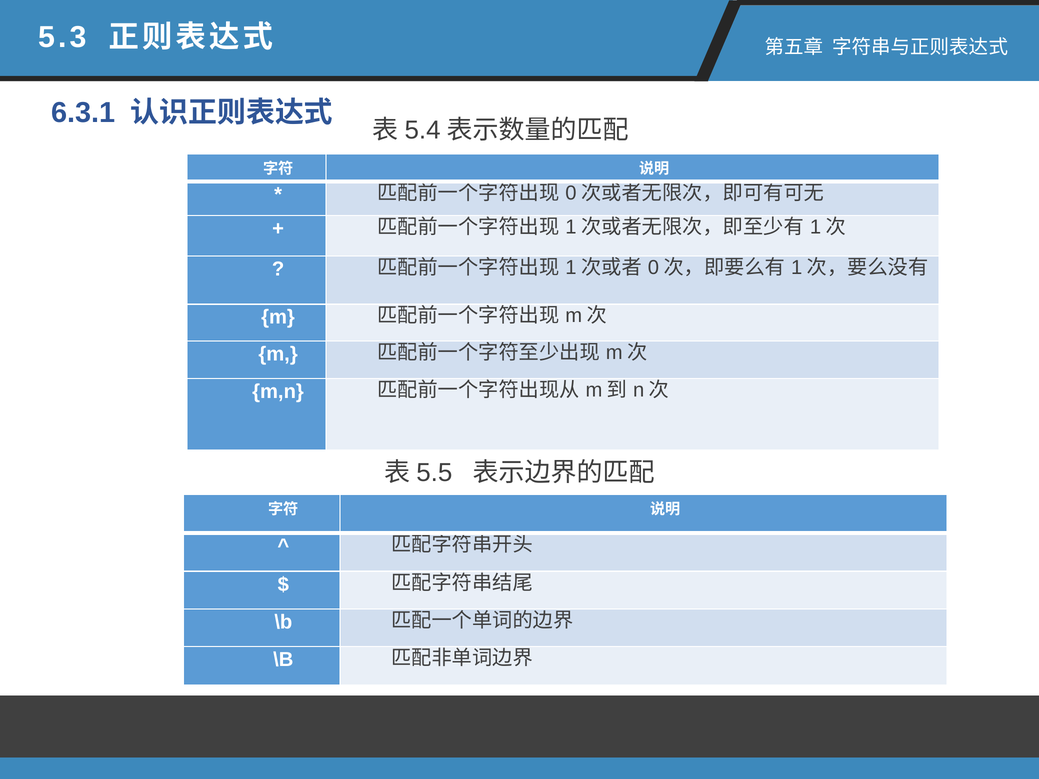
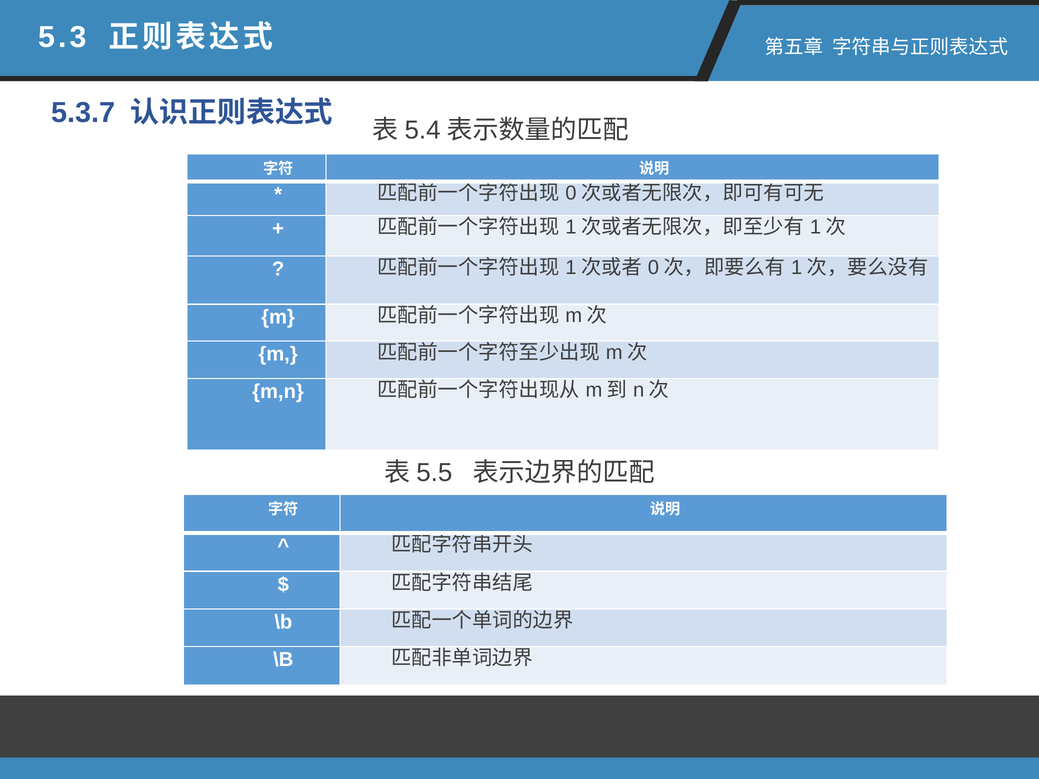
6.3.1: 6.3.1 -> 5.3.7
